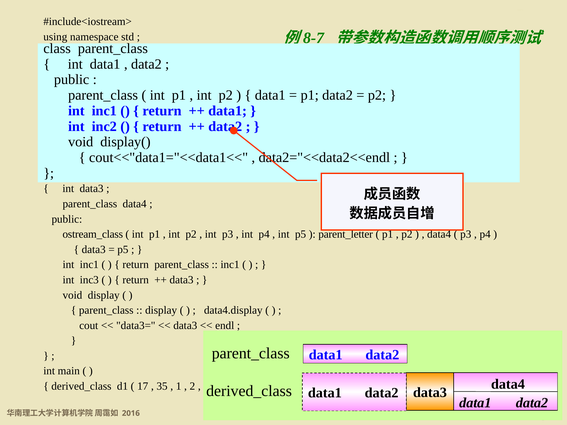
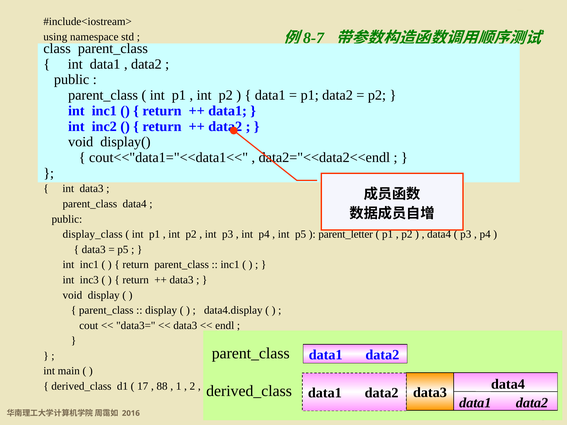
ostream_class: ostream_class -> display_class
35: 35 -> 88
